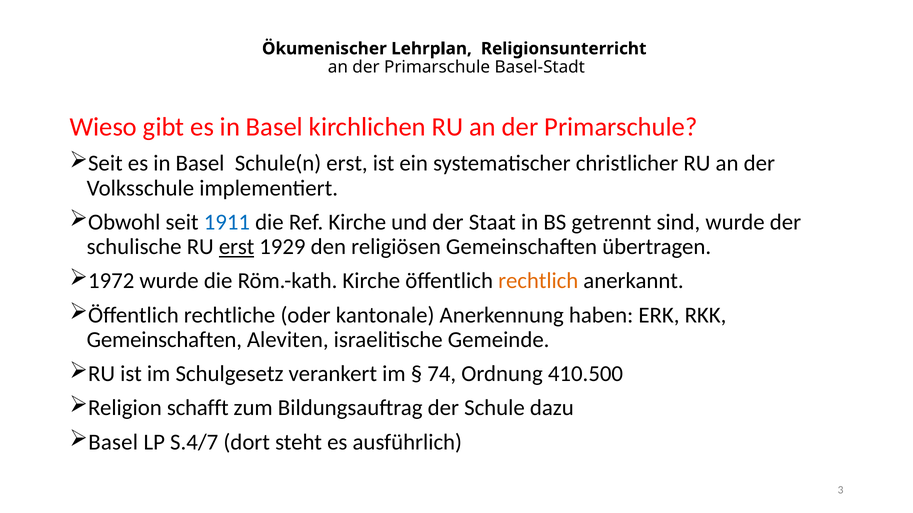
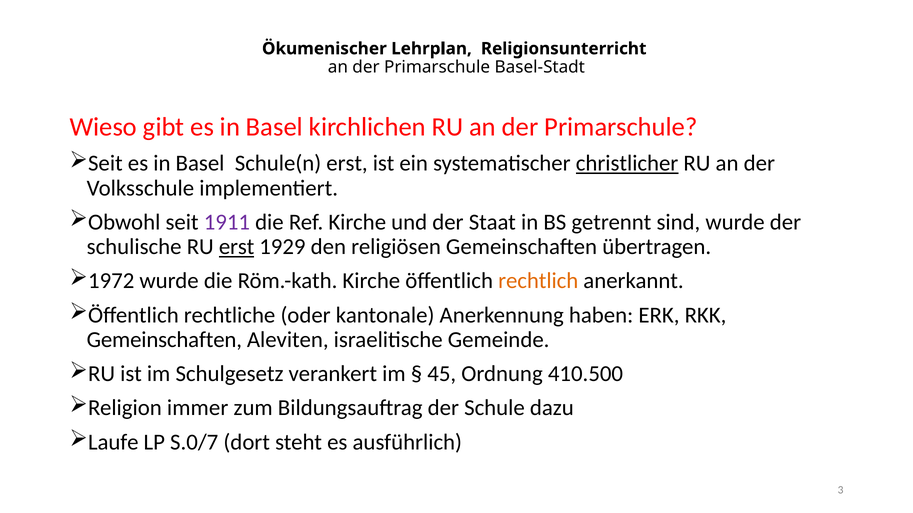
christlicher underline: none -> present
1911 colour: blue -> purple
74: 74 -> 45
schafft: schafft -> immer
Basel at (113, 442): Basel -> Laufe
S.4/7: S.4/7 -> S.0/7
